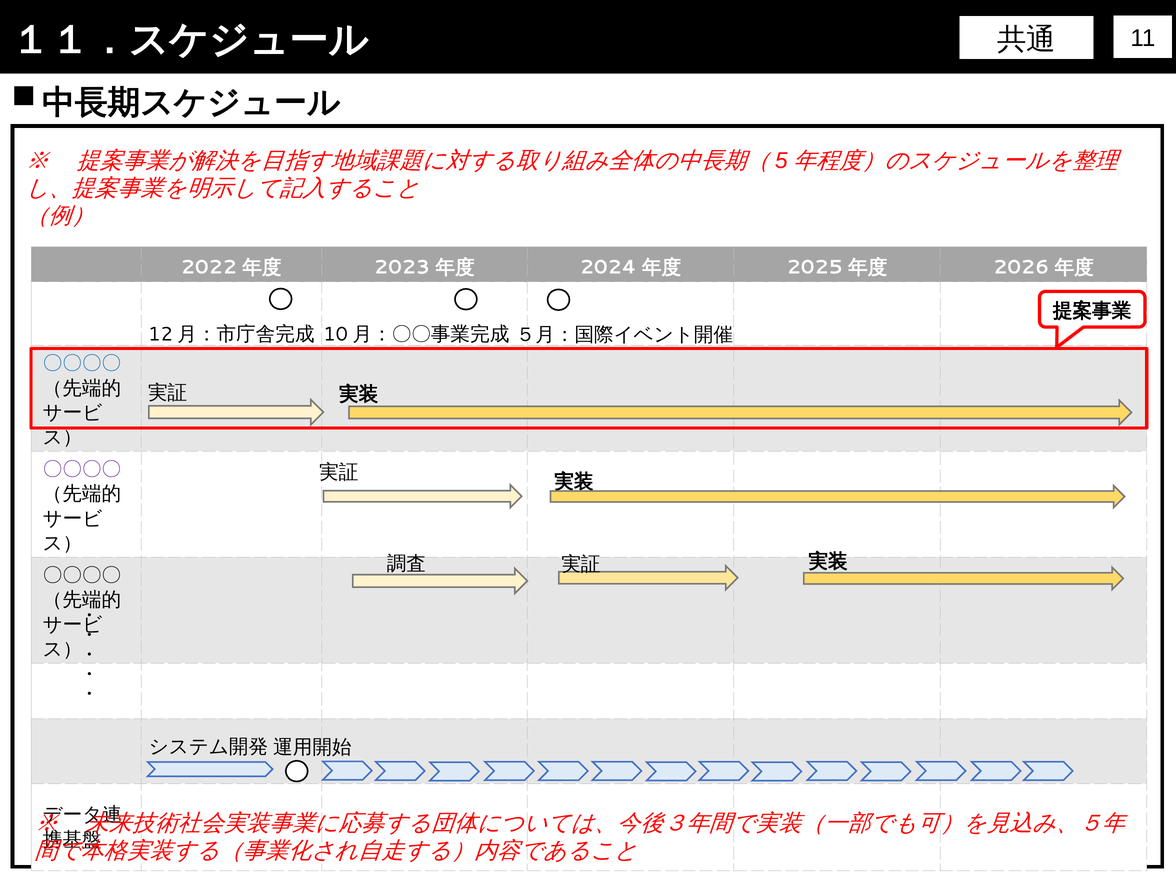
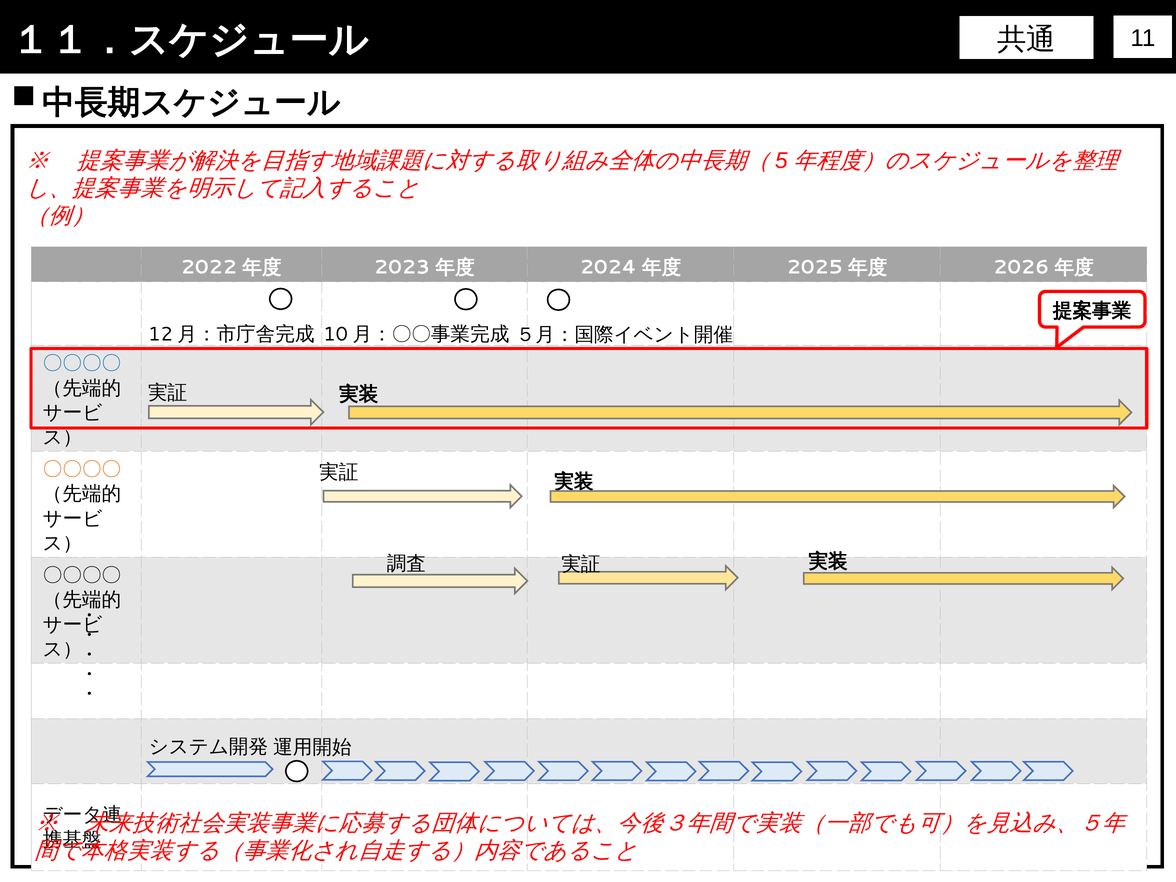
〇〇〇〇 at (82, 469) colour: purple -> orange
